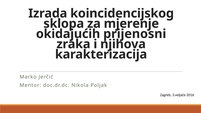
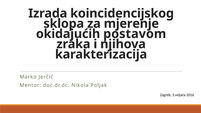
prijenosni: prijenosni -> postavom
